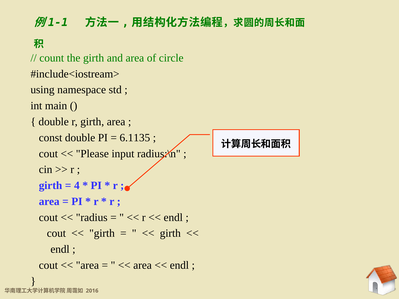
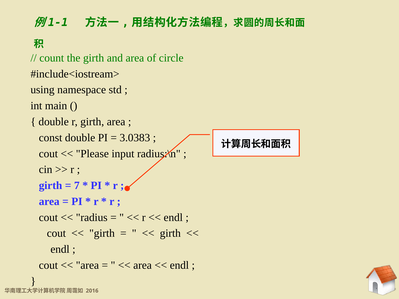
6.1135: 6.1135 -> 3.0383
4: 4 -> 7
